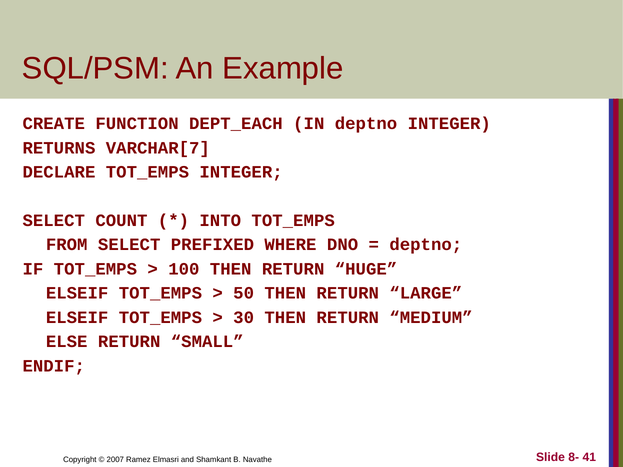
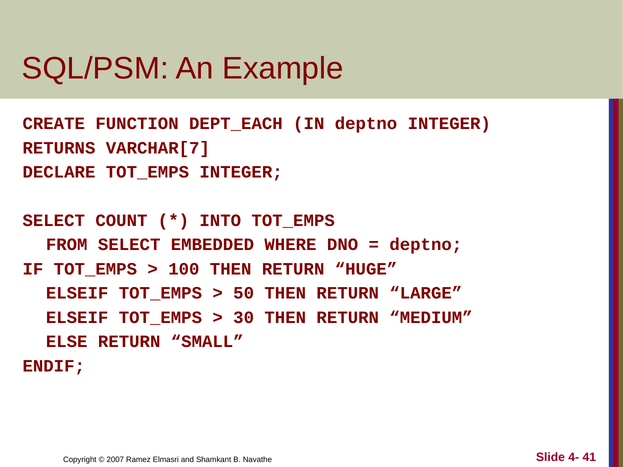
PREFIXED: PREFIXED -> EMBEDDED
8-: 8- -> 4-
